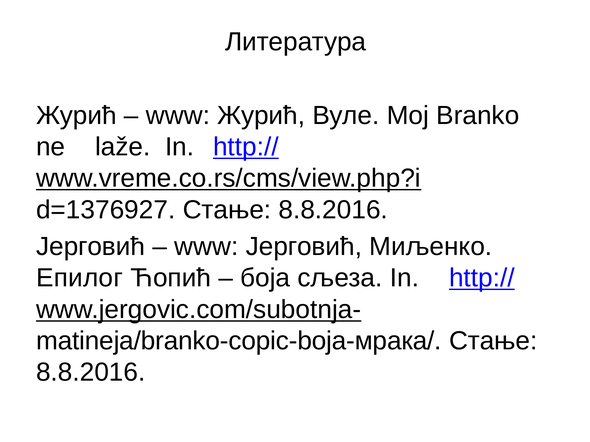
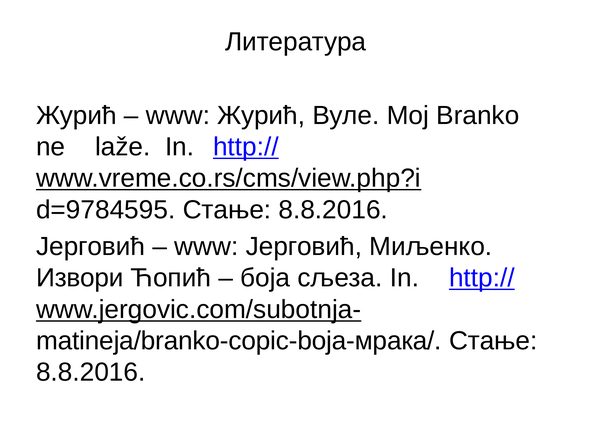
d=1376927: d=1376927 -> d=9784595
Епилог: Епилог -> Извори
